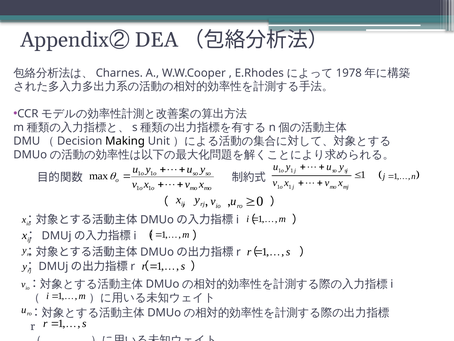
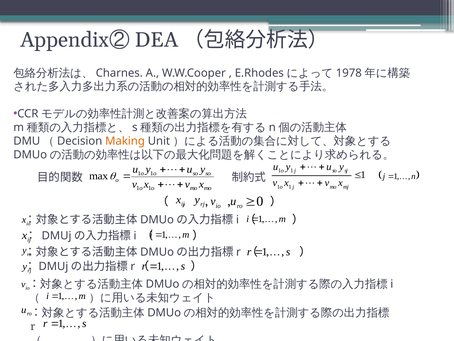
Making colour: black -> orange
